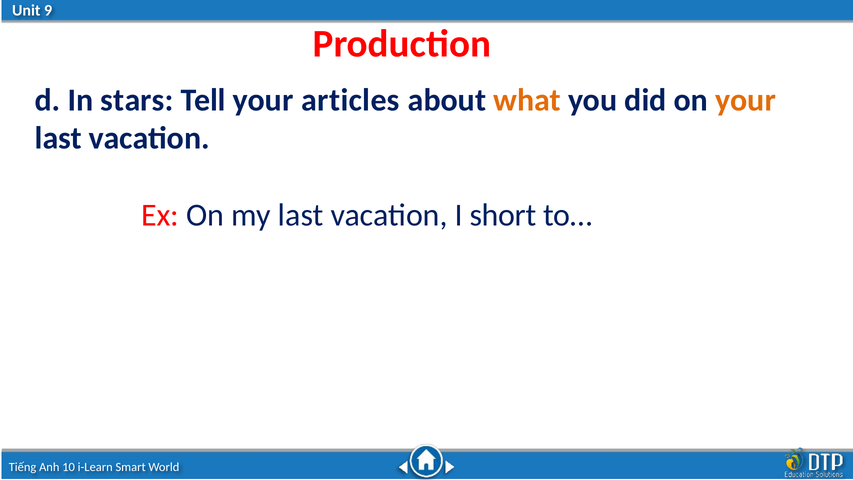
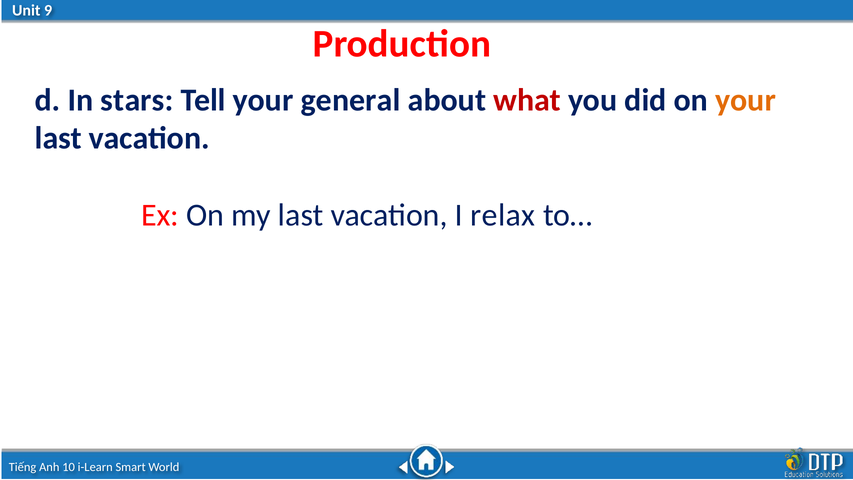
articles: articles -> general
what colour: orange -> red
short: short -> relax
